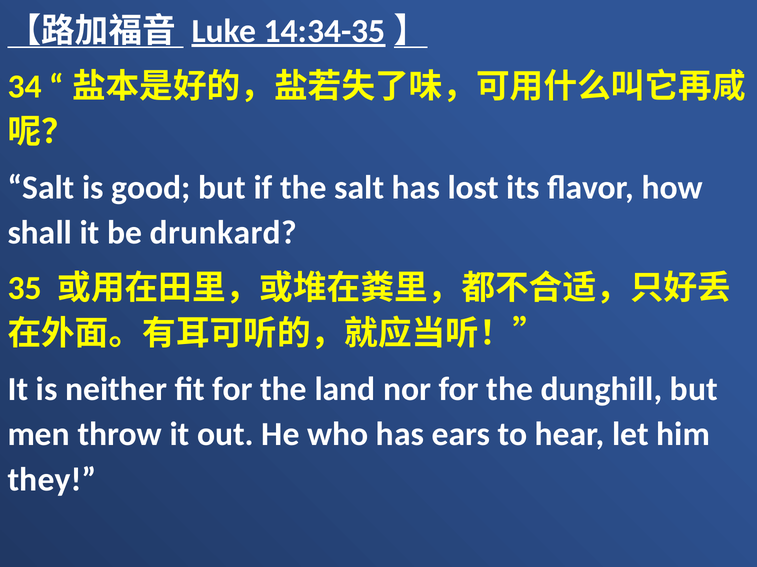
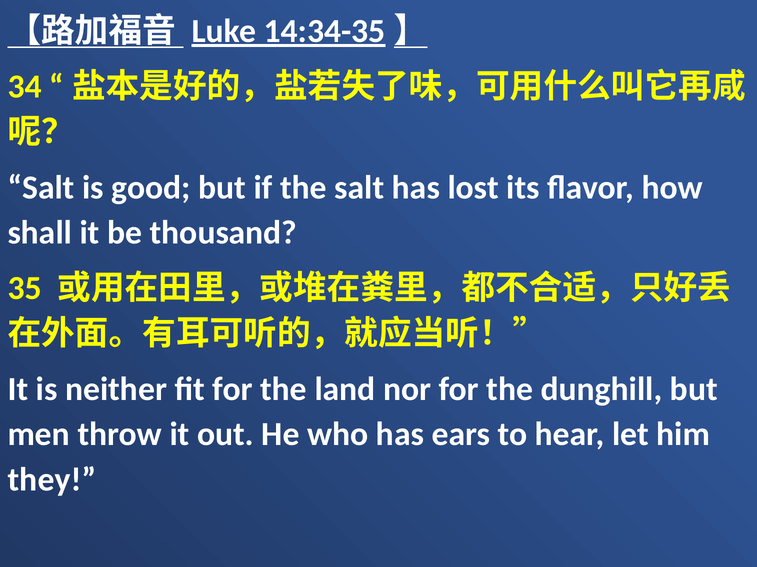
drunkard: drunkard -> thousand
